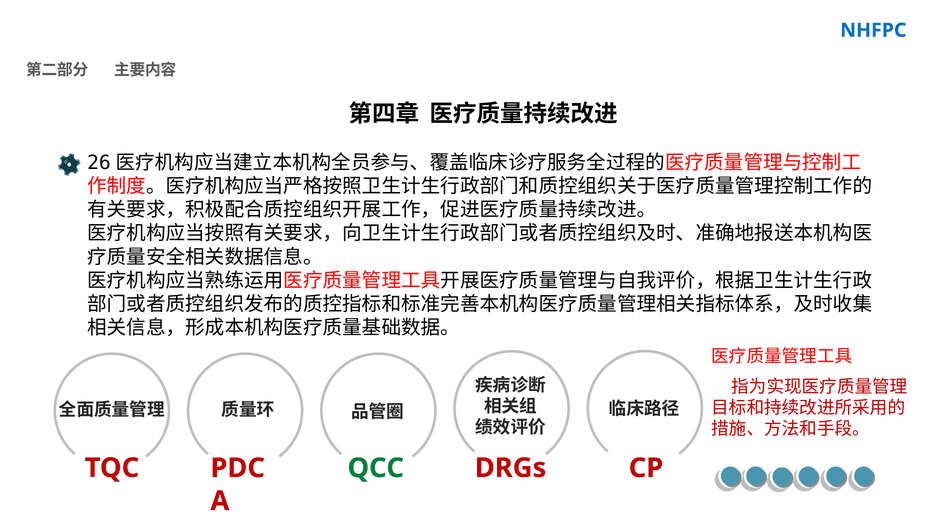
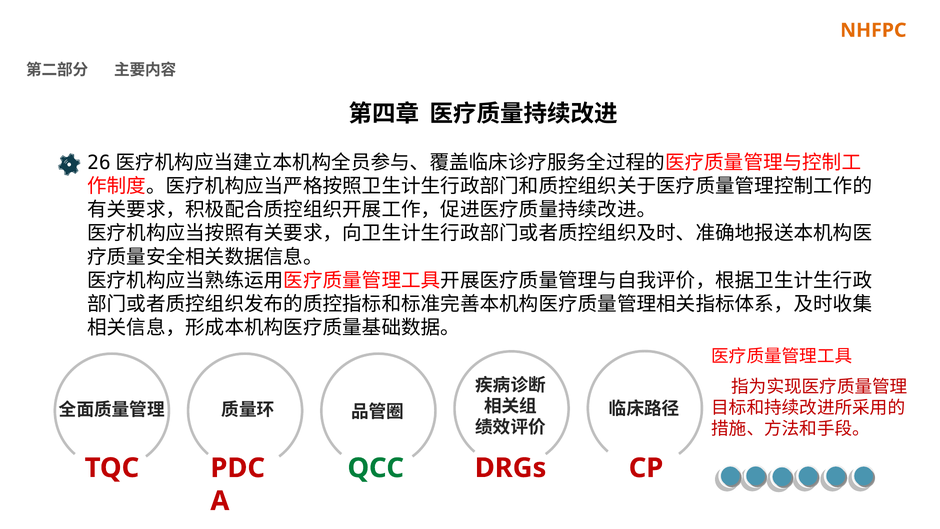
NHFPC colour: blue -> orange
